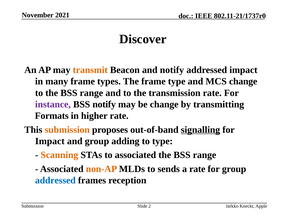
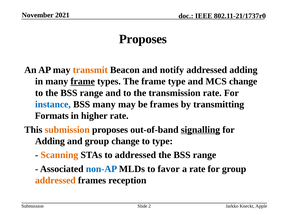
Discover at (143, 39): Discover -> Proposes
addressed impact: impact -> adding
frame at (83, 81) underline: none -> present
instance colour: purple -> blue
BSS notify: notify -> many
be change: change -> frames
Impact at (50, 141): Impact -> Adding
group adding: adding -> change
to associated: associated -> addressed
non-AP colour: orange -> blue
sends: sends -> favor
addressed at (55, 180) colour: blue -> orange
